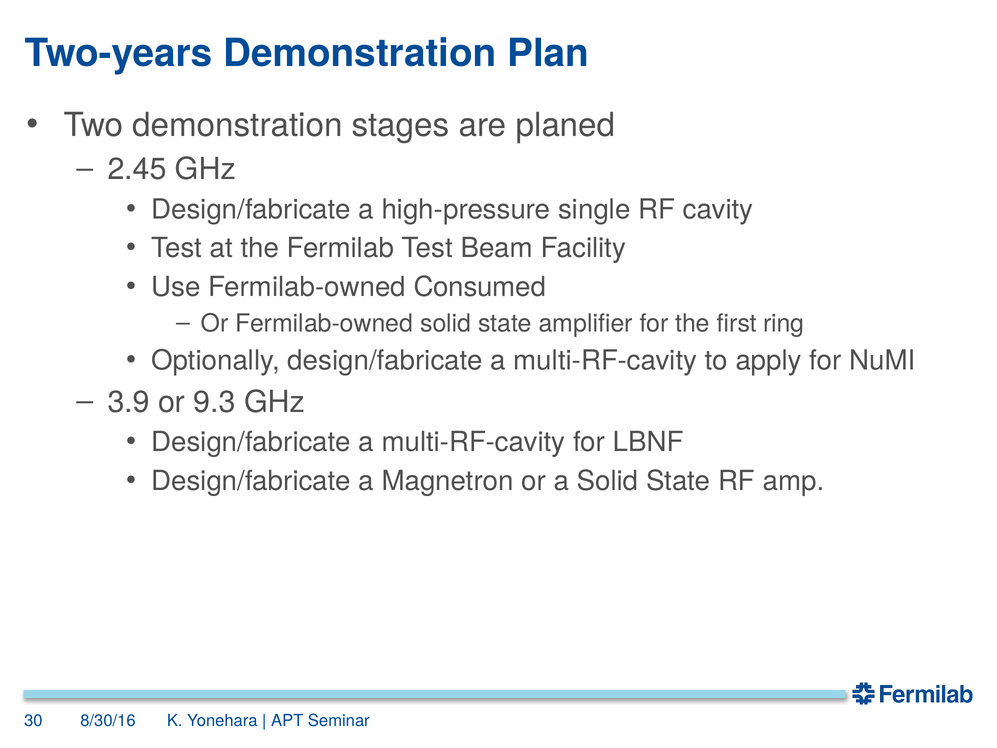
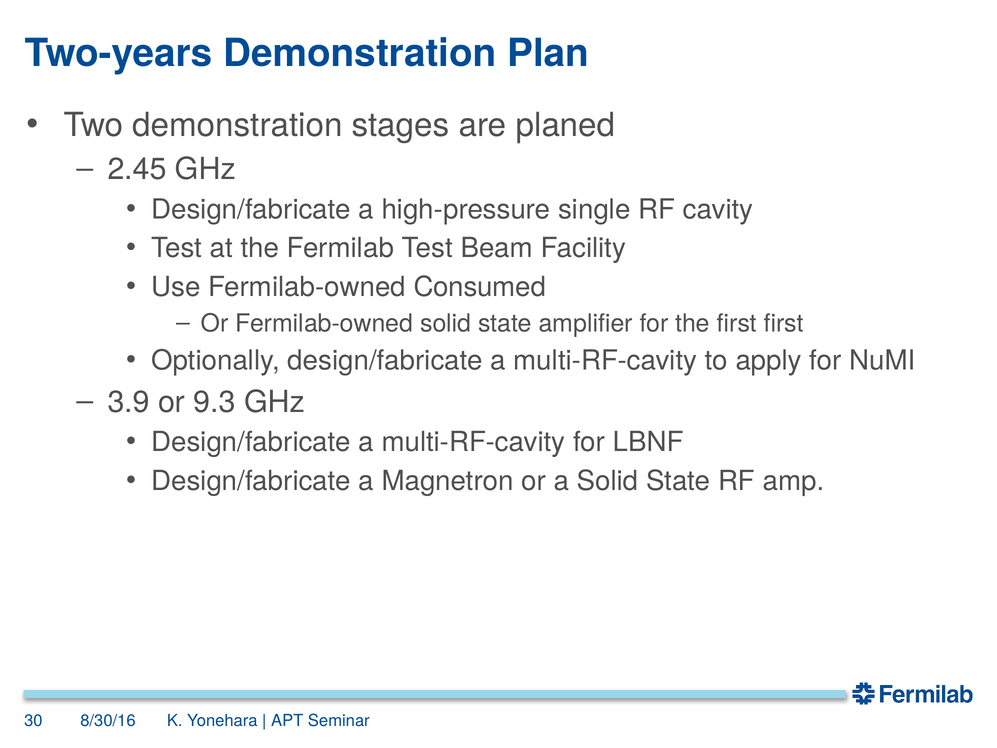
first ring: ring -> first
